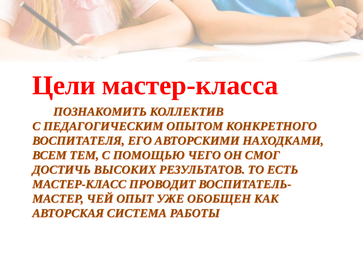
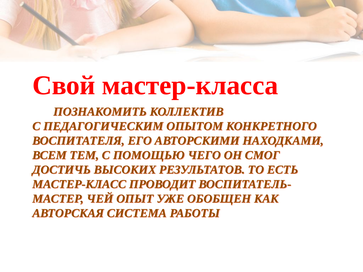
Цели: Цели -> Свой
